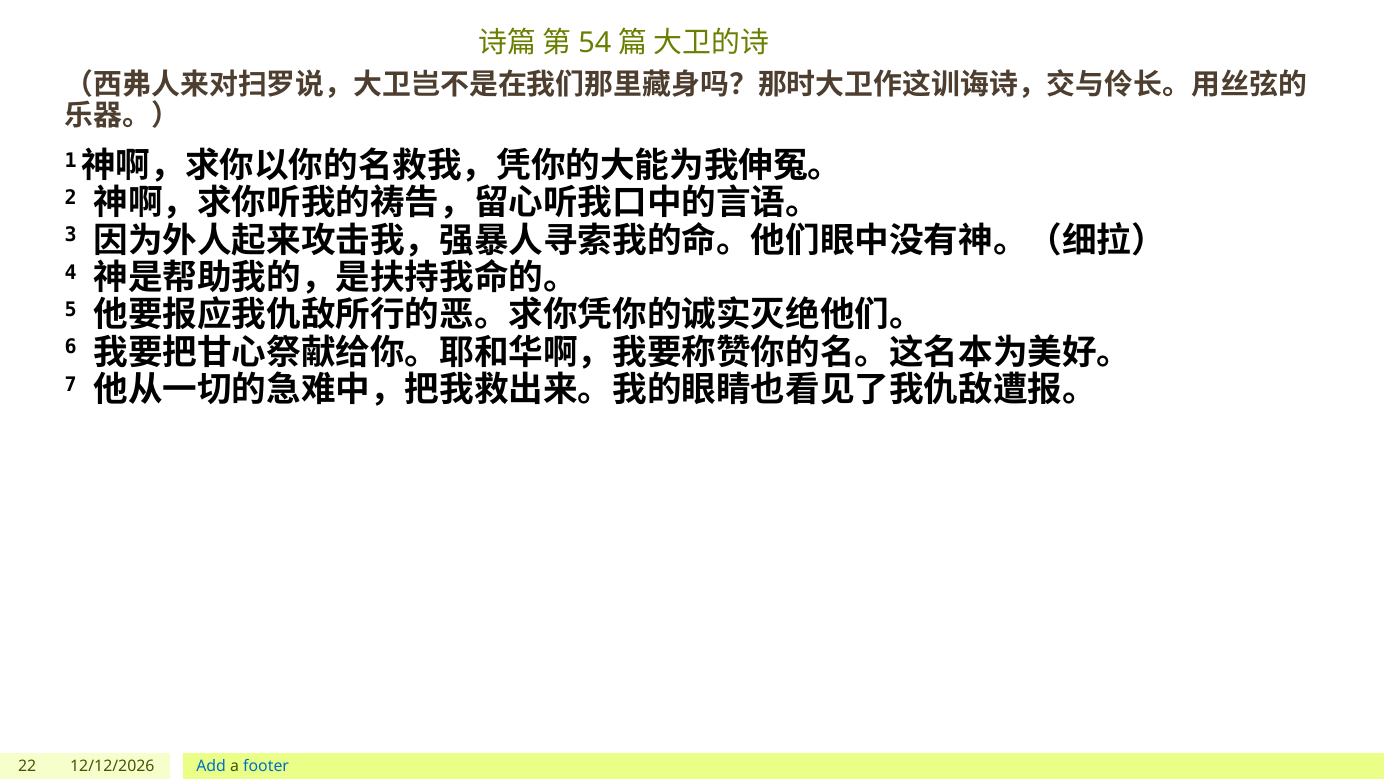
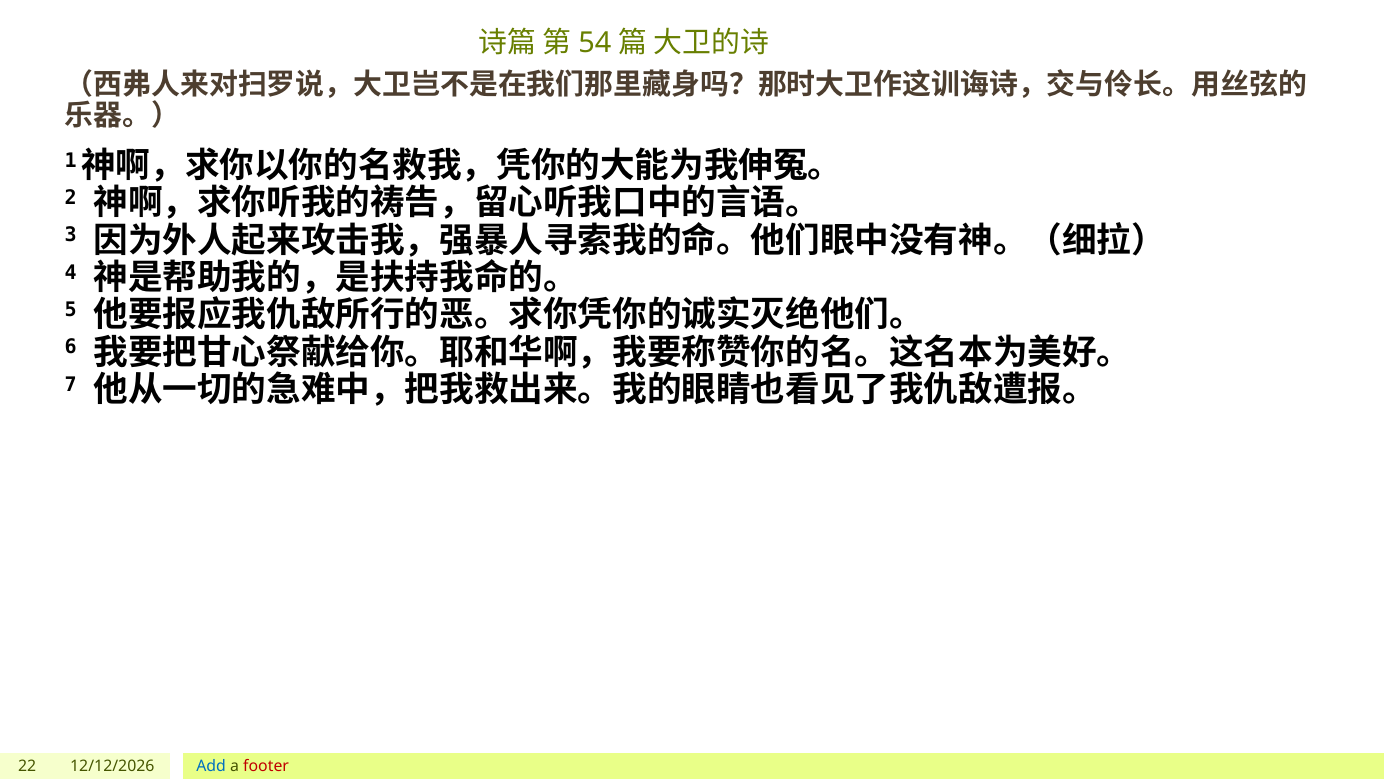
footer colour: blue -> red
